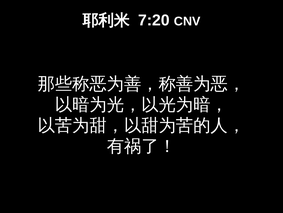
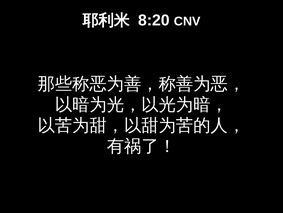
7:20: 7:20 -> 8:20
